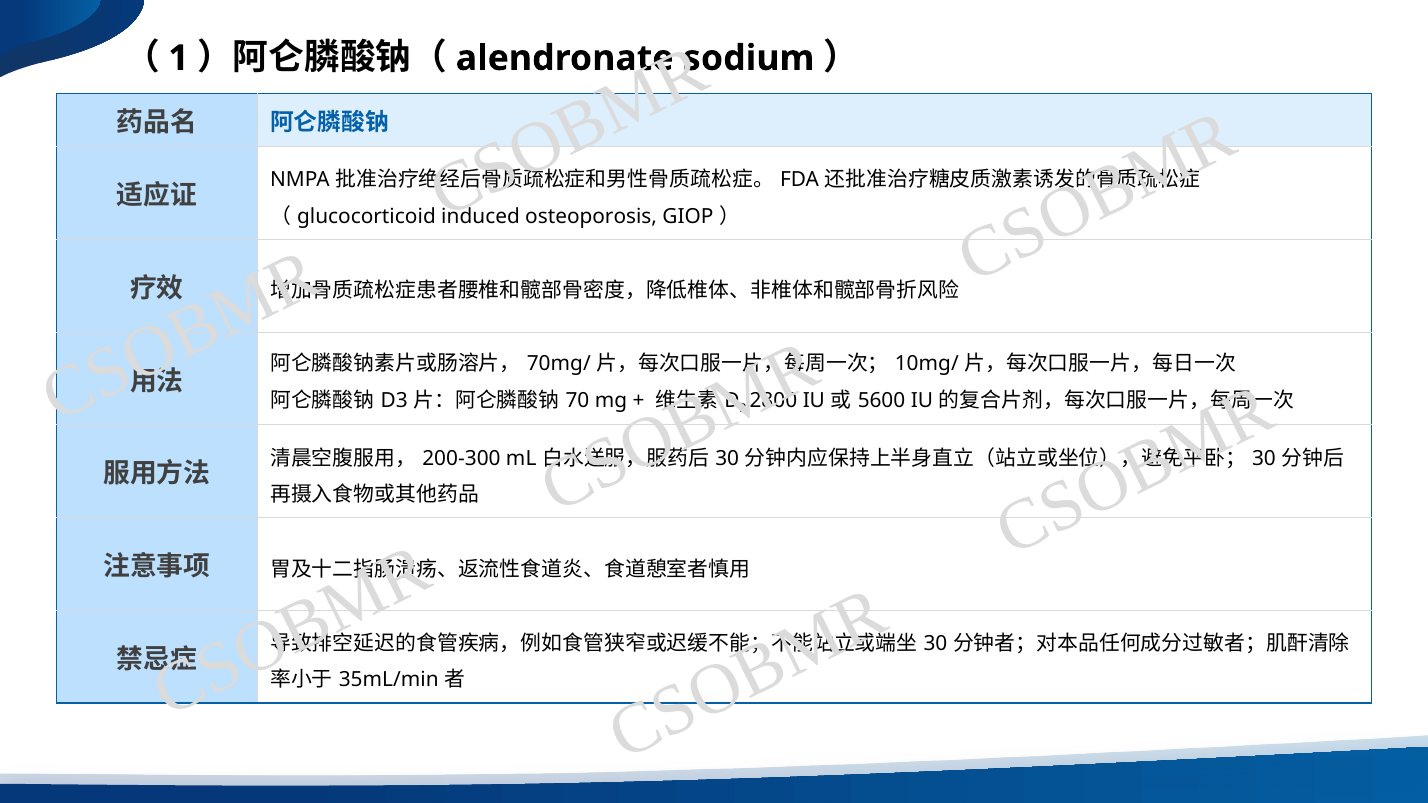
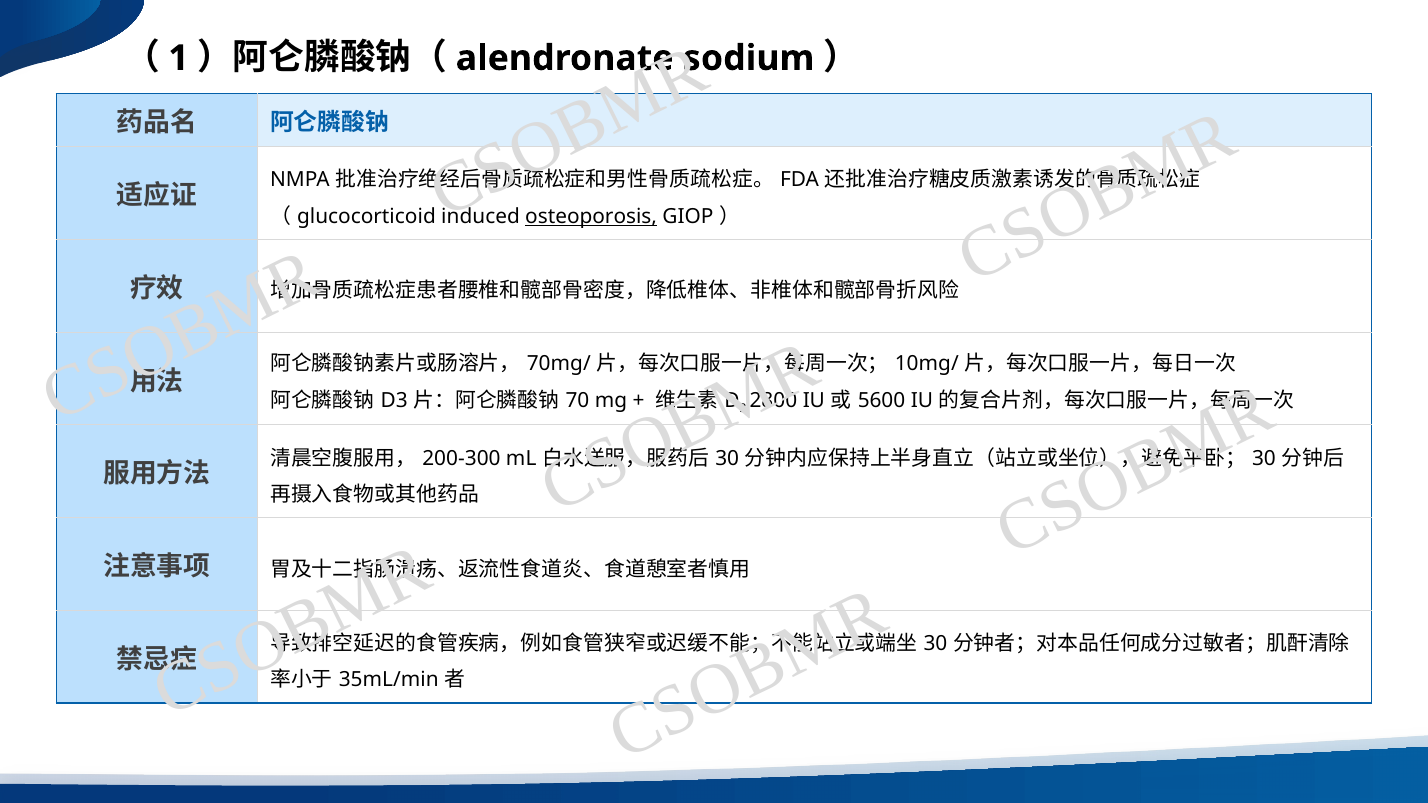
osteoporosis underline: none -> present
